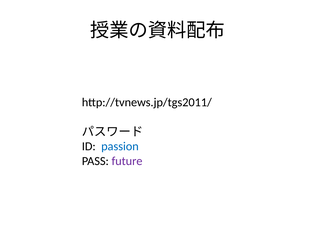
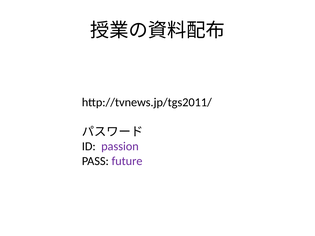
passion colour: blue -> purple
